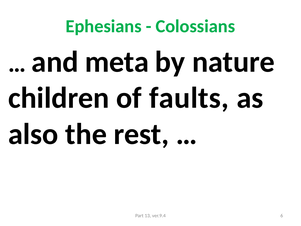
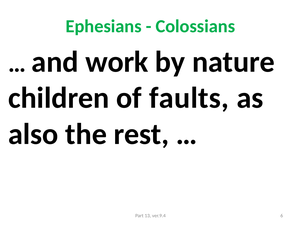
meta: meta -> work
